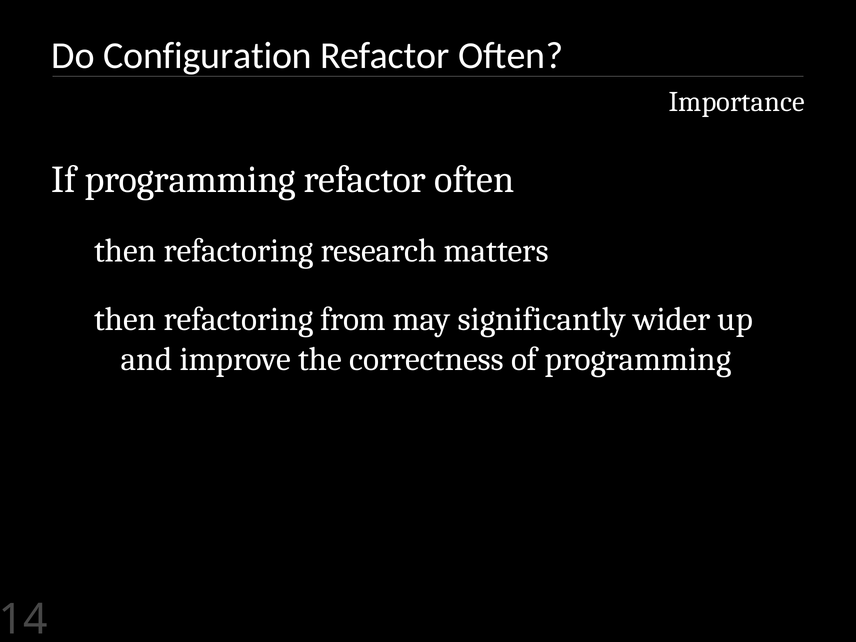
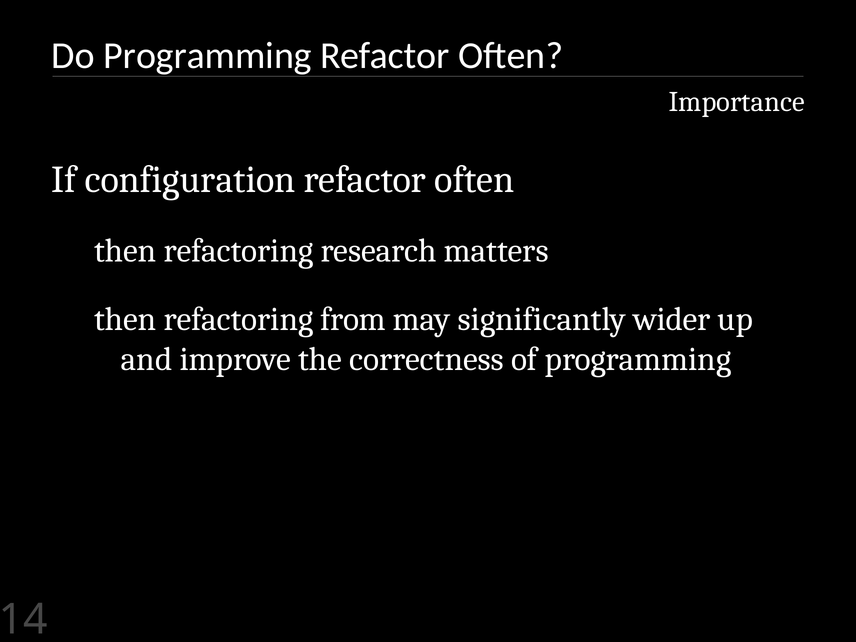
Do Configuration: Configuration -> Programming
If programming: programming -> configuration
